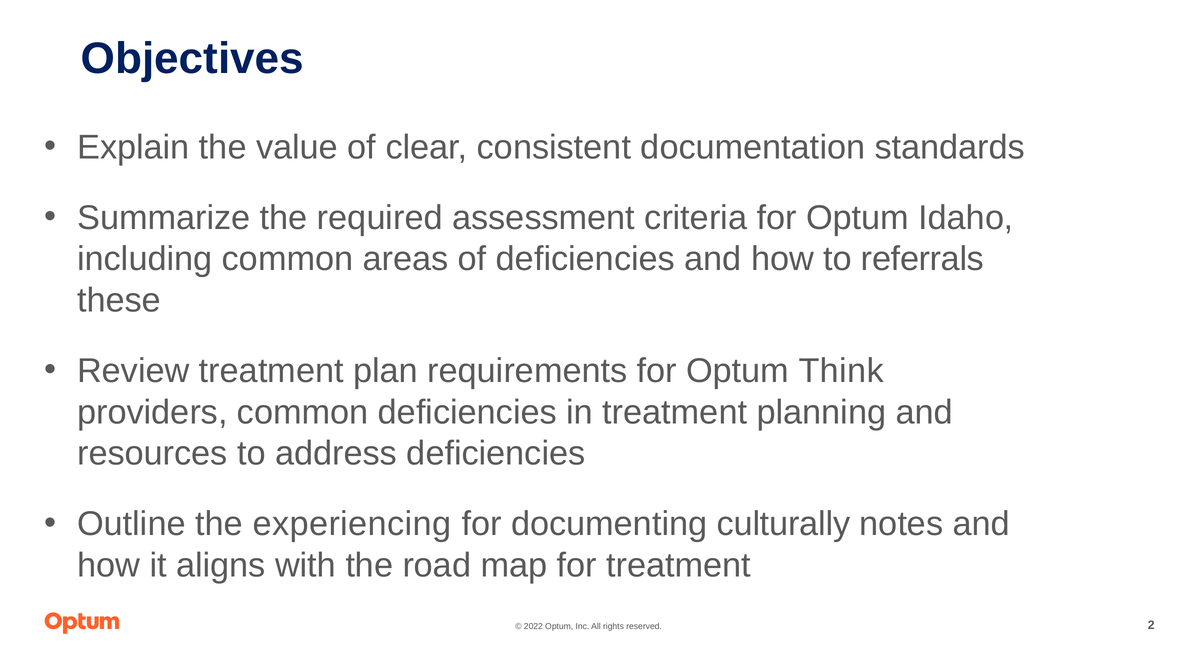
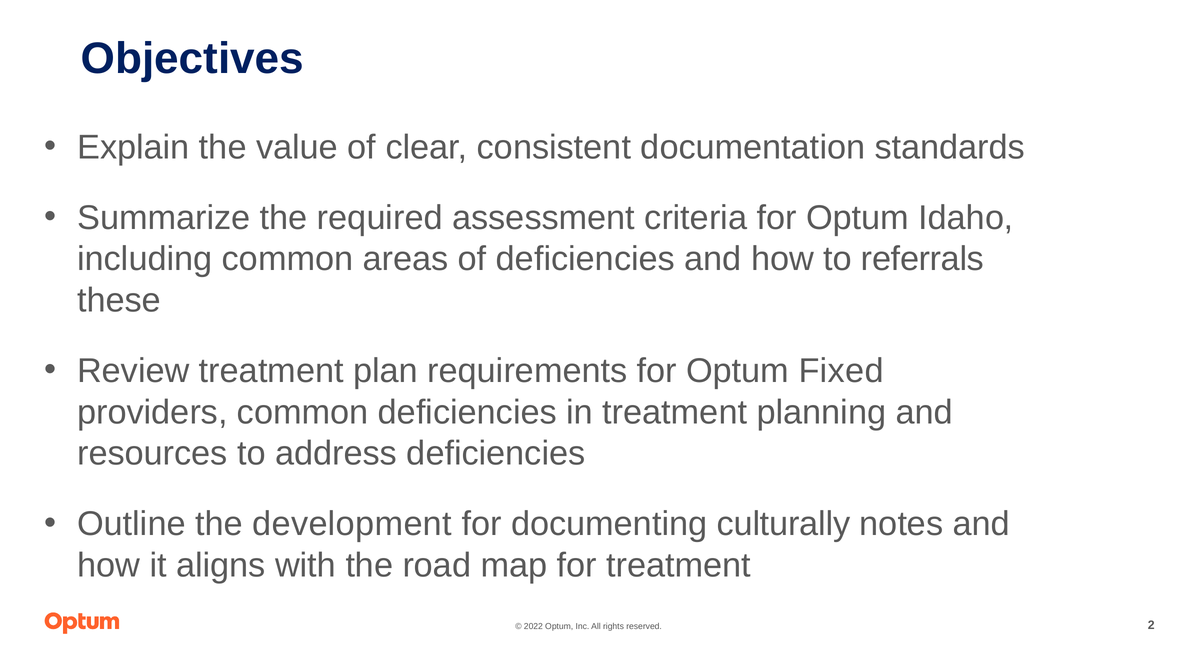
Think: Think -> Fixed
experiencing: experiencing -> development
